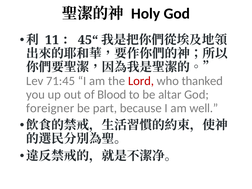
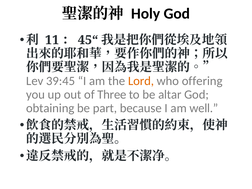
71:45: 71:45 -> 39:45
Lord colour: red -> orange
thanked: thanked -> offering
Blood: Blood -> Three
foreigner: foreigner -> obtaining
